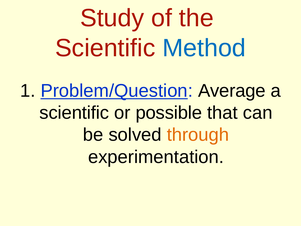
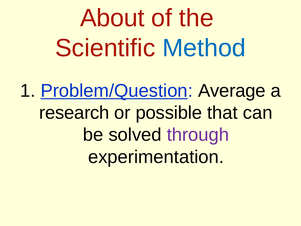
Study: Study -> About
scientific at (74, 113): scientific -> research
through colour: orange -> purple
